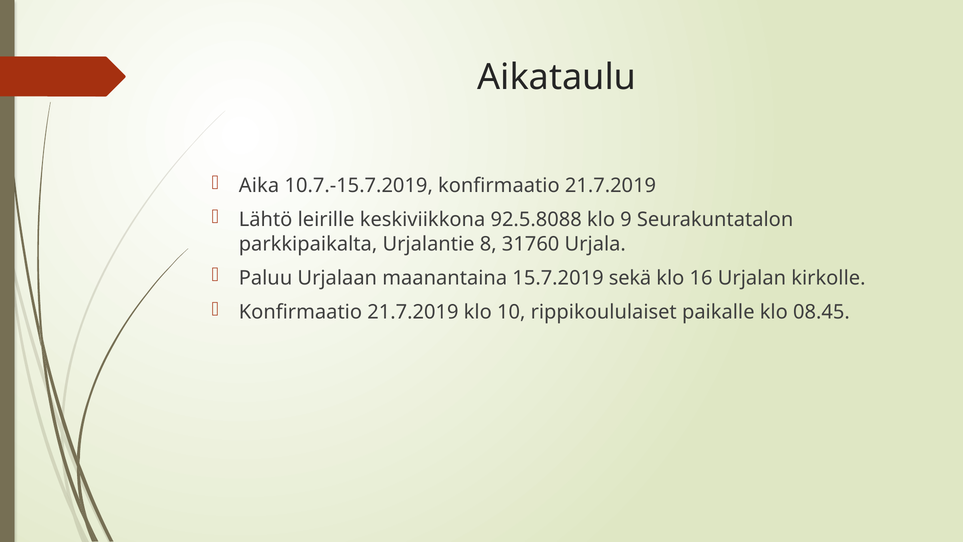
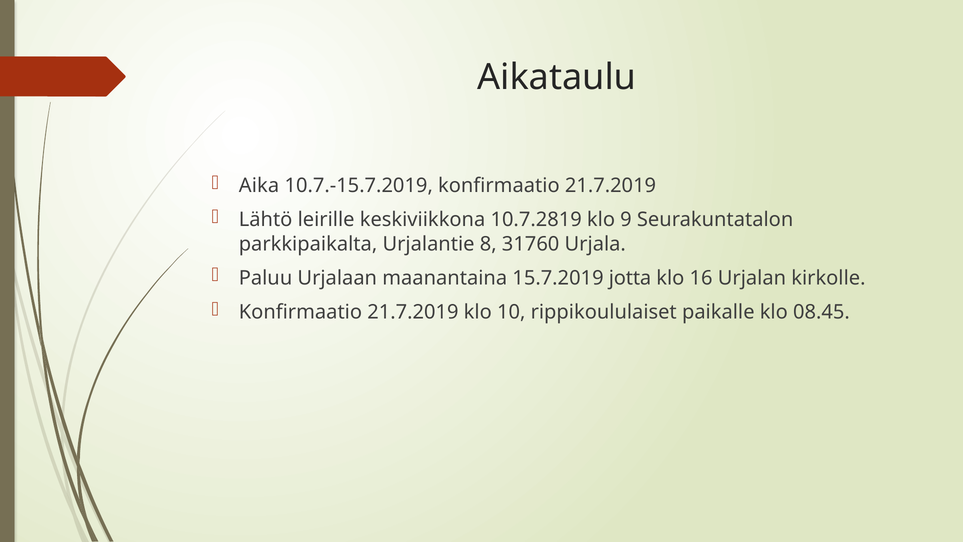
92.5.8088: 92.5.8088 -> 10.7.2819
sekä: sekä -> jotta
